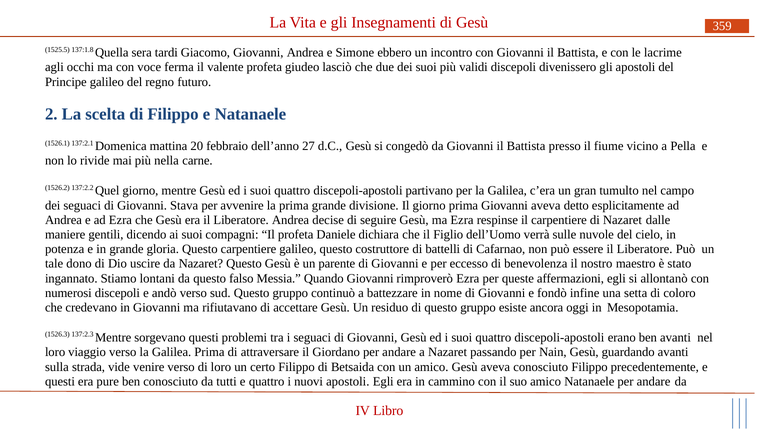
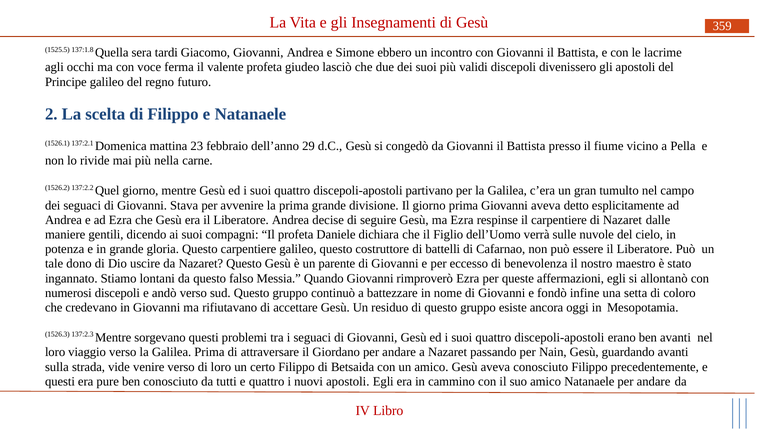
20: 20 -> 23
27: 27 -> 29
